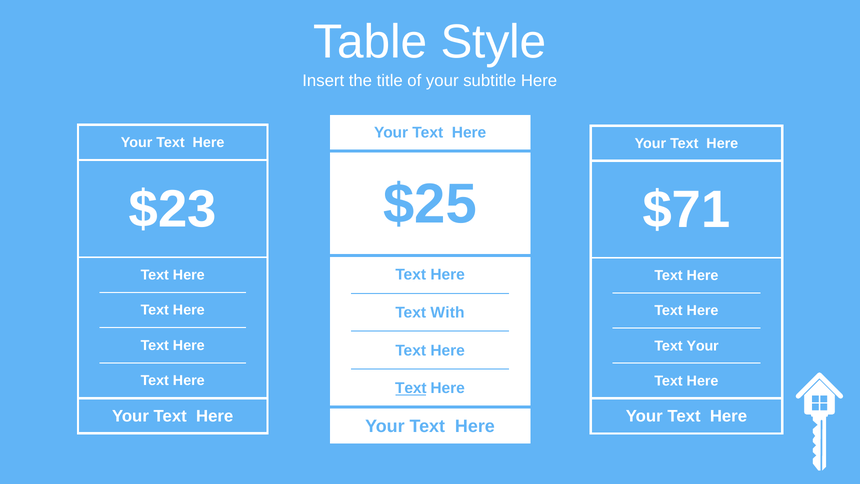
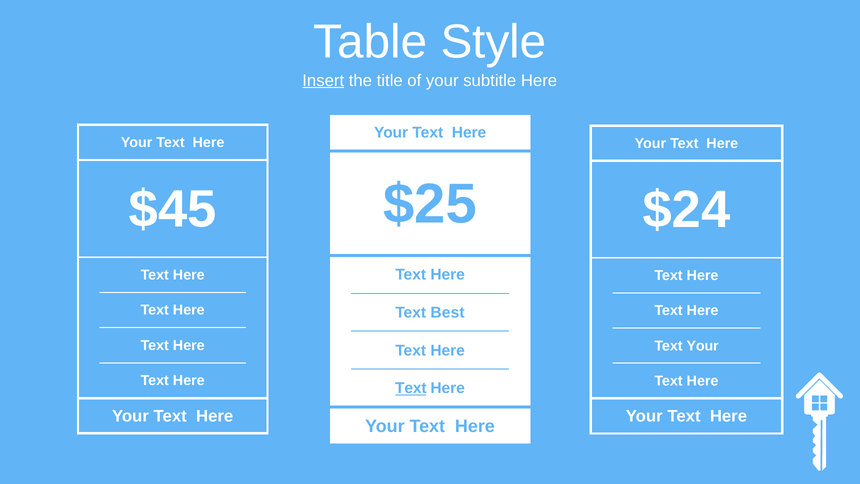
Insert underline: none -> present
$23: $23 -> $45
$71: $71 -> $24
With: With -> Best
